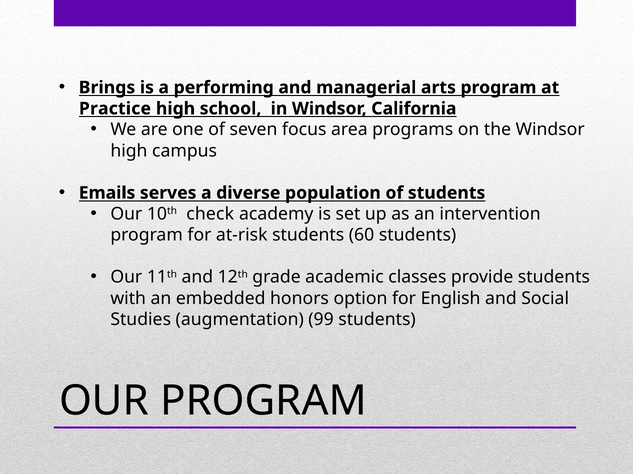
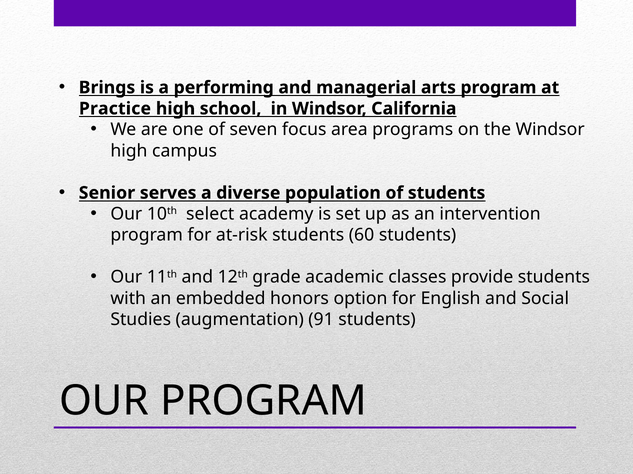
Emails: Emails -> Senior
check: check -> select
99: 99 -> 91
